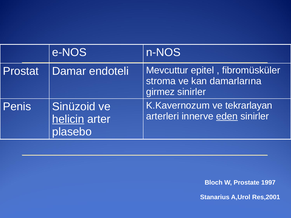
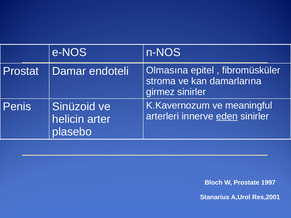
Mevcuttur: Mevcuttur -> Olmasına
tekrarlayan: tekrarlayan -> meaningful
helicin underline: present -> none
